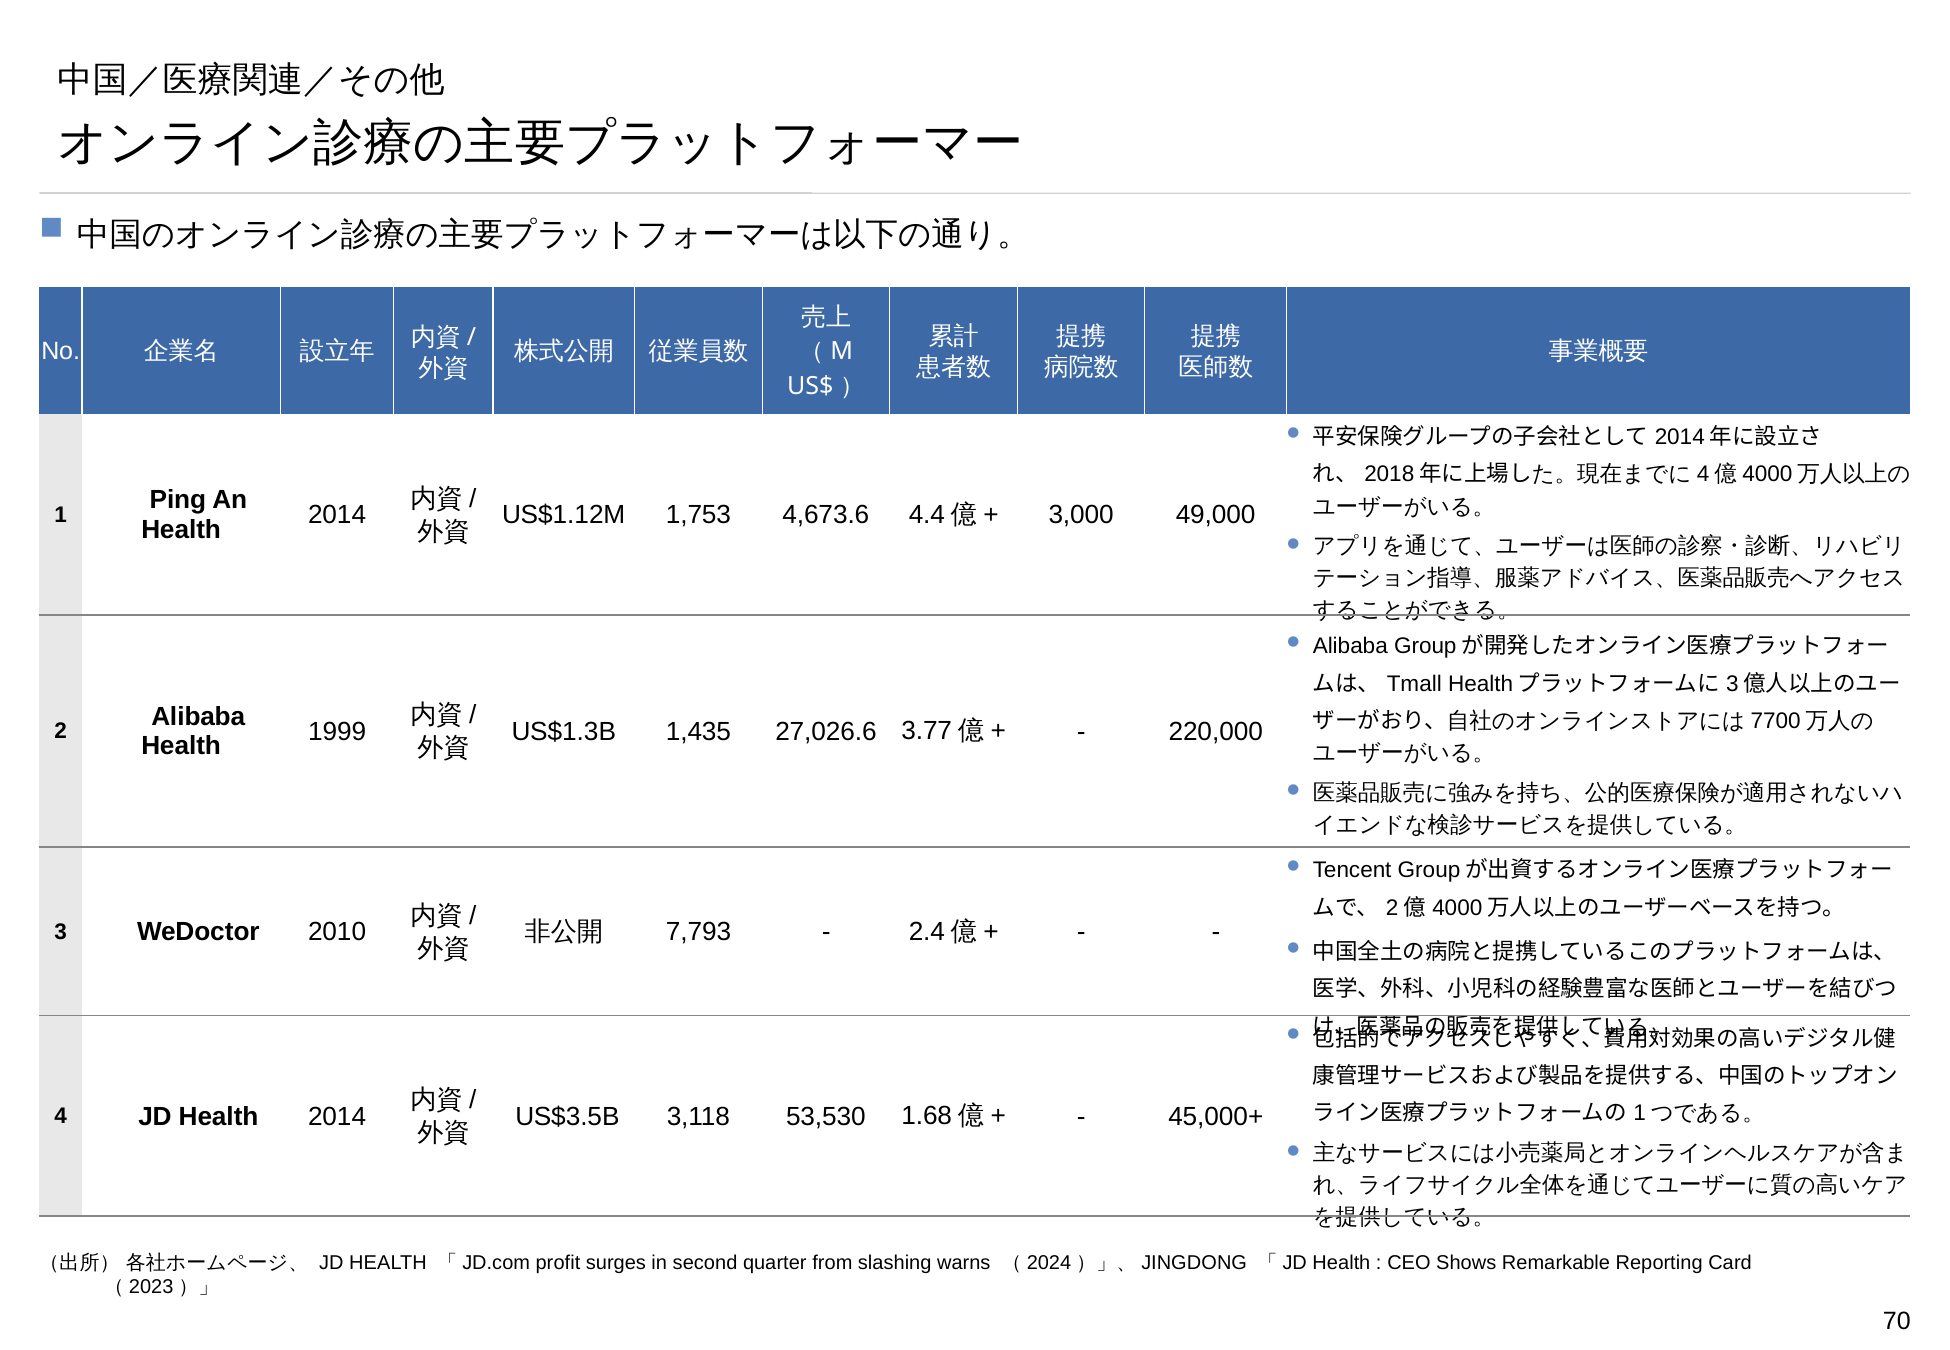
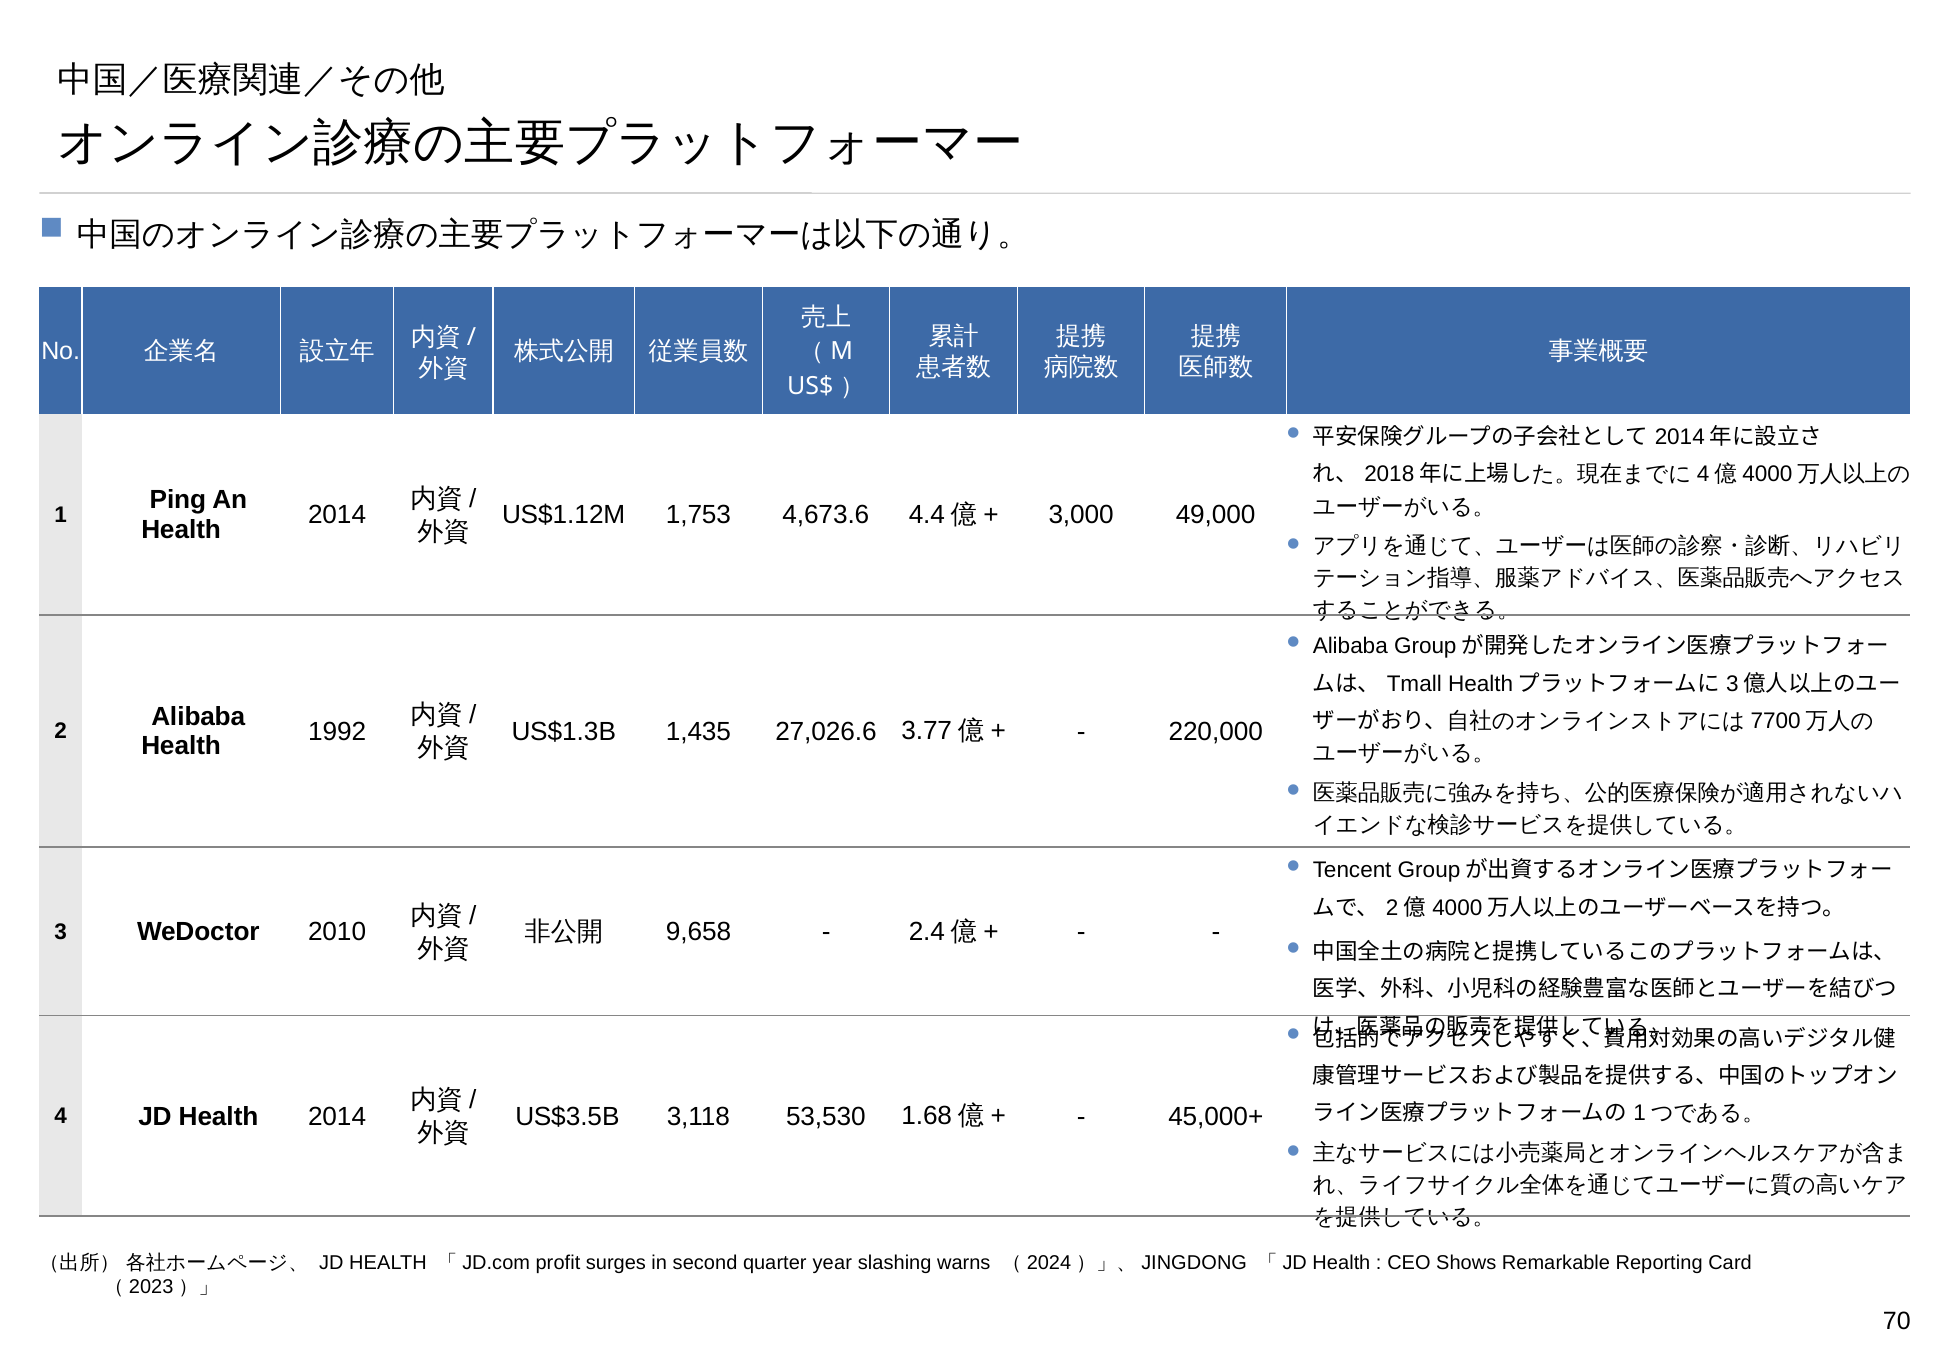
1999: 1999 -> 1992
7,793: 7,793 -> 9,658
from: from -> year
